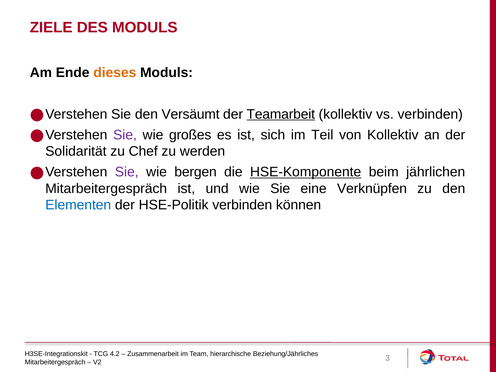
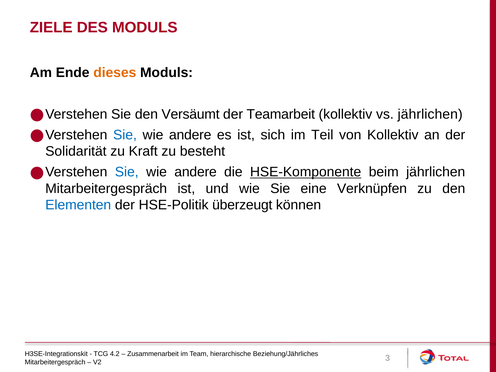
Teamarbeit underline: present -> none
vs verbinden: verbinden -> jährlichen
Sie at (125, 135) colour: purple -> blue
großes at (190, 135): großes -> andere
Chef: Chef -> Kraft
werden: werden -> besteht
Sie at (127, 172) colour: purple -> blue
bergen at (196, 172): bergen -> andere
HSE-Politik verbinden: verbinden -> überzeugt
